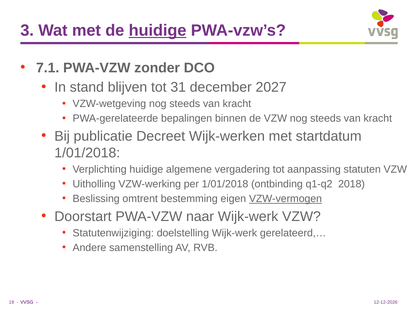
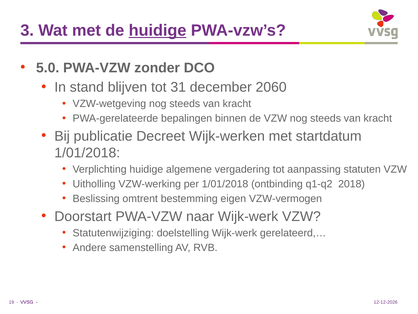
7.1: 7.1 -> 5.0
2027: 2027 -> 2060
VZW-vermogen underline: present -> none
